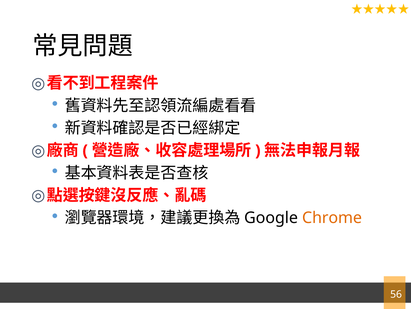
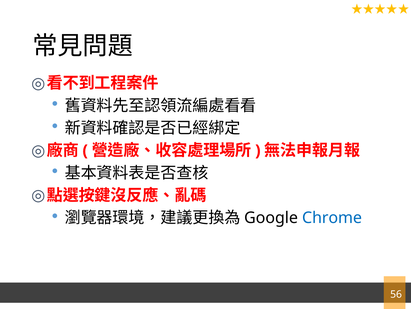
Chrome colour: orange -> blue
